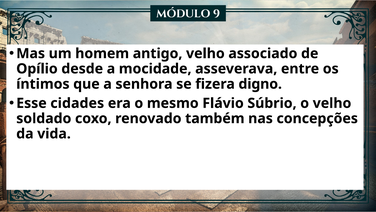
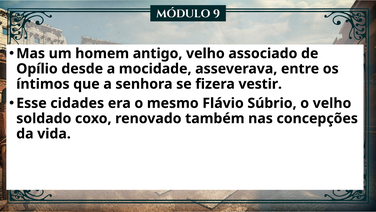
digno: digno -> vestir
